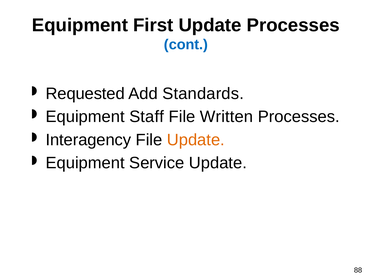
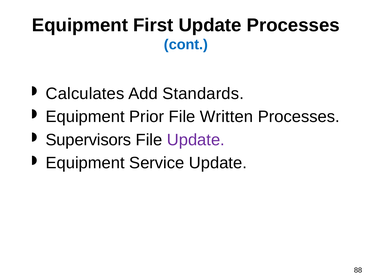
Requested: Requested -> Calculates
Staff: Staff -> Prior
Interagency: Interagency -> Supervisors
Update at (196, 140) colour: orange -> purple
